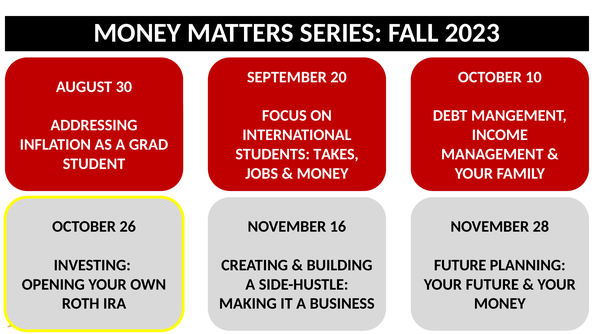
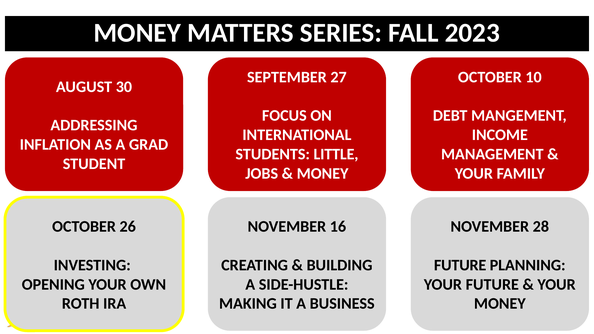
20: 20 -> 27
TAKES: TAKES -> LITTLE
